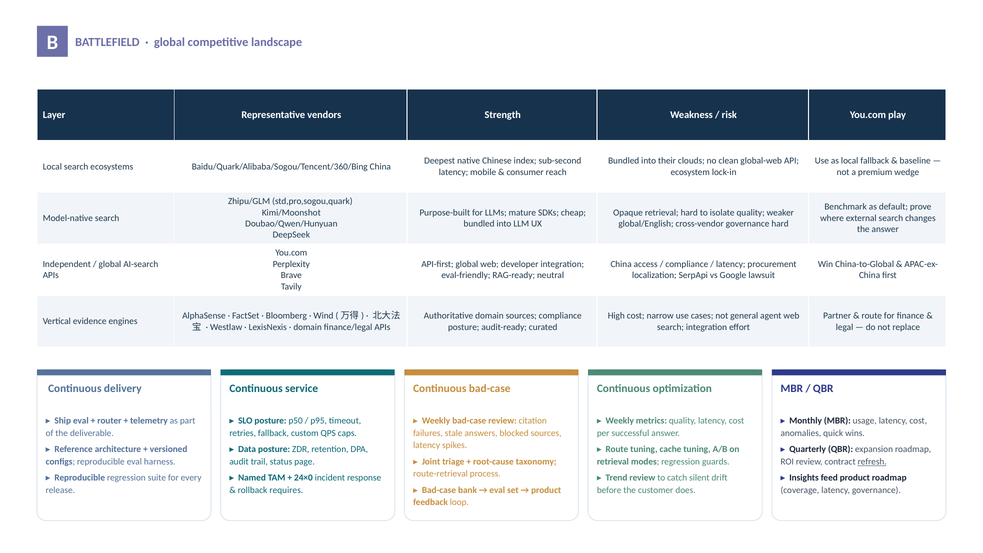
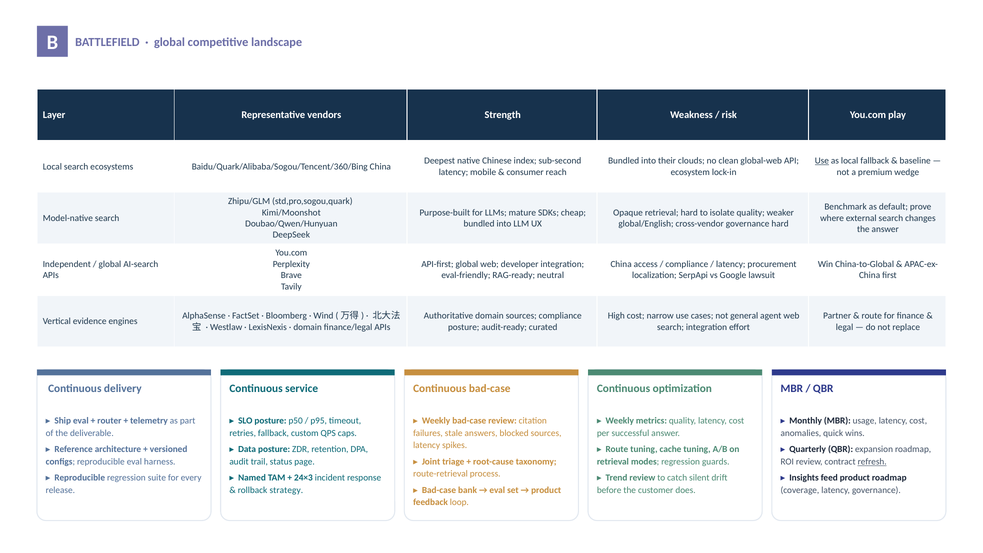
Use at (822, 161) underline: none -> present
24×0: 24×0 -> 24×3
requires: requires -> strategy
